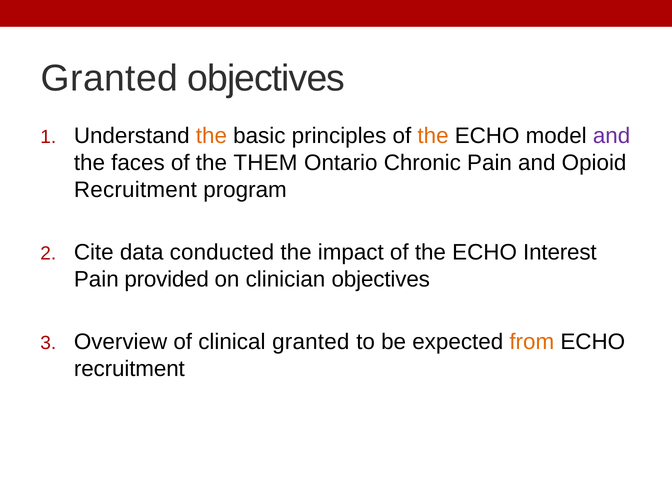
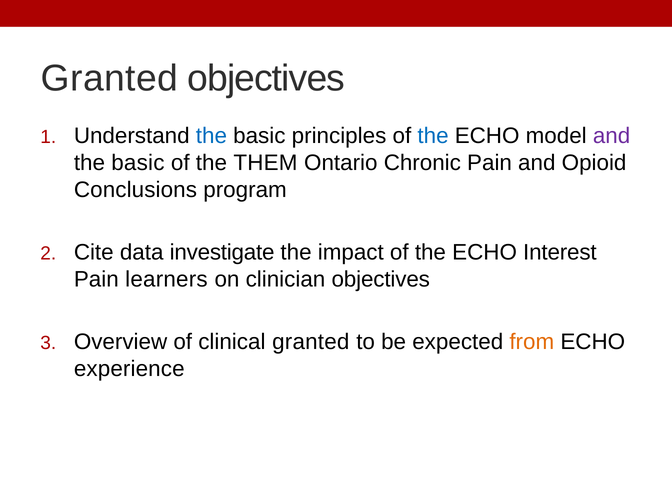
the at (211, 136) colour: orange -> blue
the at (433, 136) colour: orange -> blue
faces at (138, 163): faces -> basic
Recruitment at (135, 190): Recruitment -> Conclusions
conducted: conducted -> investigate
provided: provided -> learners
recruitment at (129, 369): recruitment -> experience
